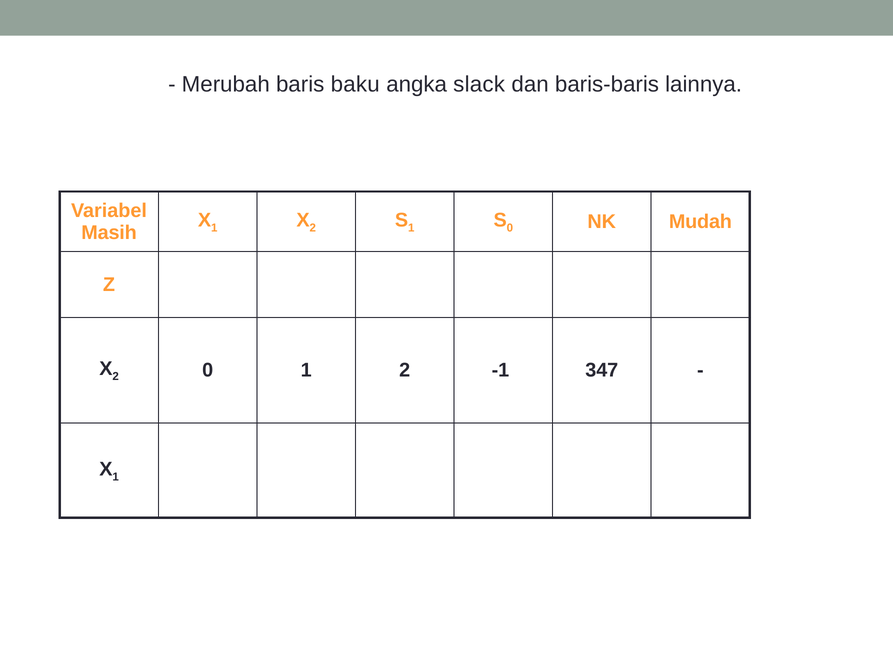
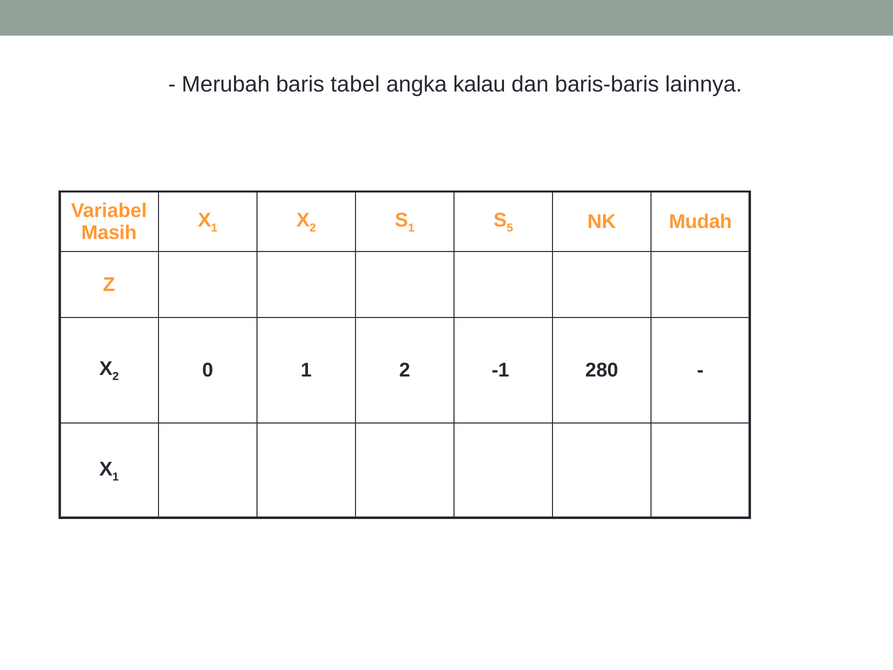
baku: baku -> tabel
slack: slack -> kalau
0 at (510, 228): 0 -> 5
347: 347 -> 280
